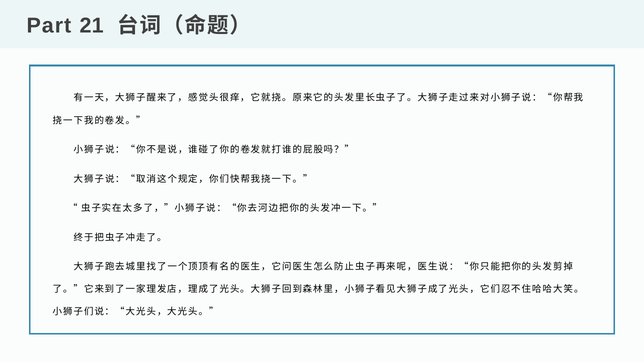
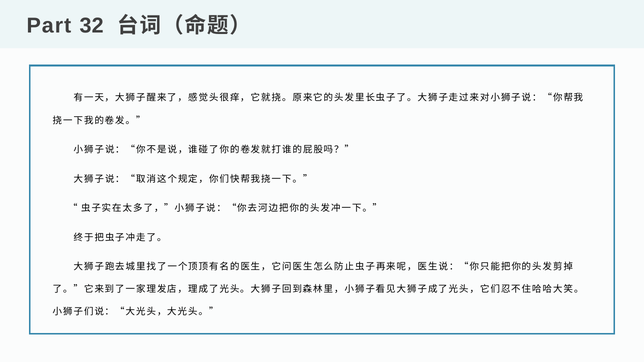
21: 21 -> 32
